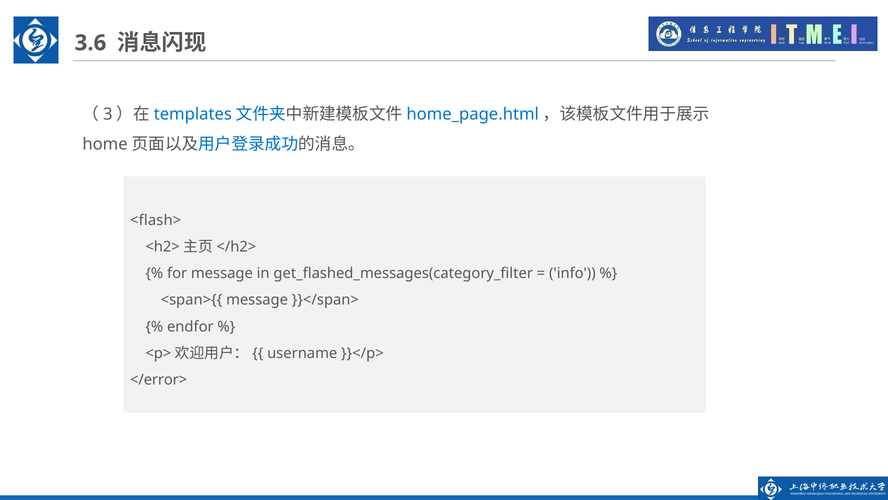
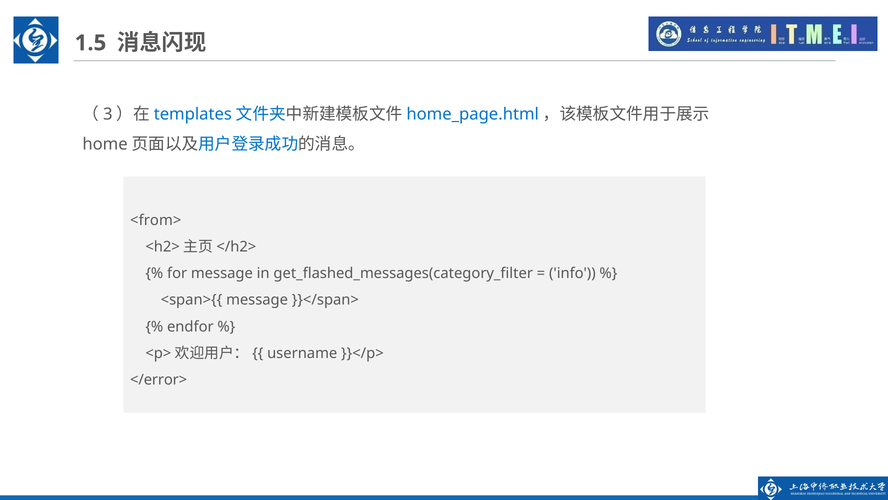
3.6: 3.6 -> 1.5
<flash>: <flash> -> <from>
